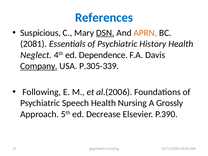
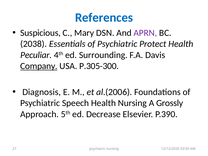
DSN underline: present -> none
APRN colour: orange -> purple
2081: 2081 -> 2038
History: History -> Protect
Neglect: Neglect -> Peculiar
Dependence: Dependence -> Surrounding
P.305-339: P.305-339 -> P.305-300
Following: Following -> Diagnosis
